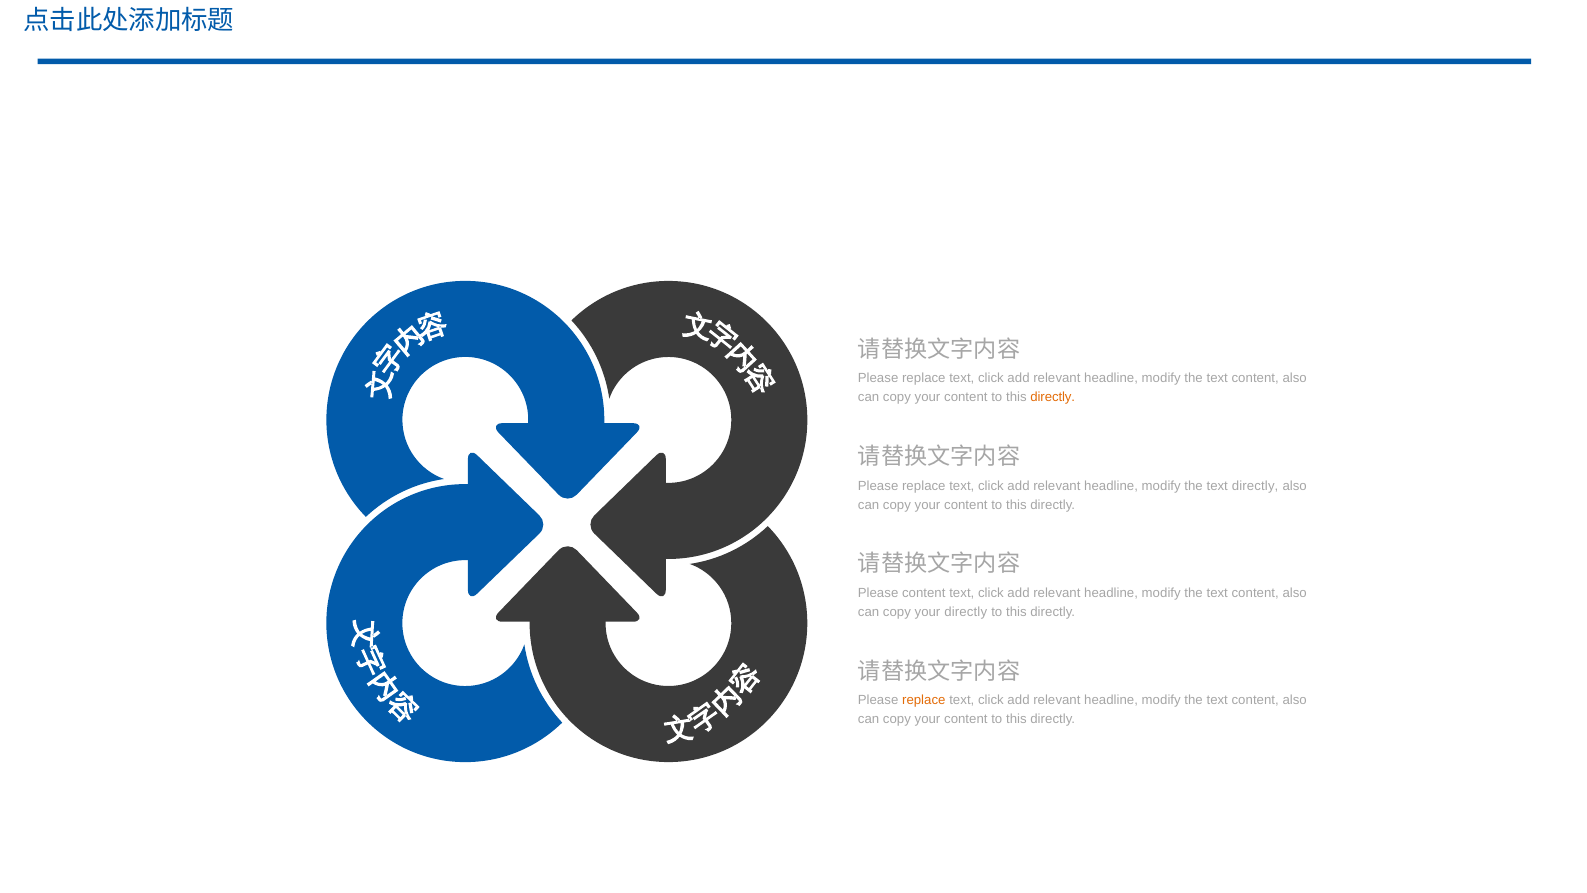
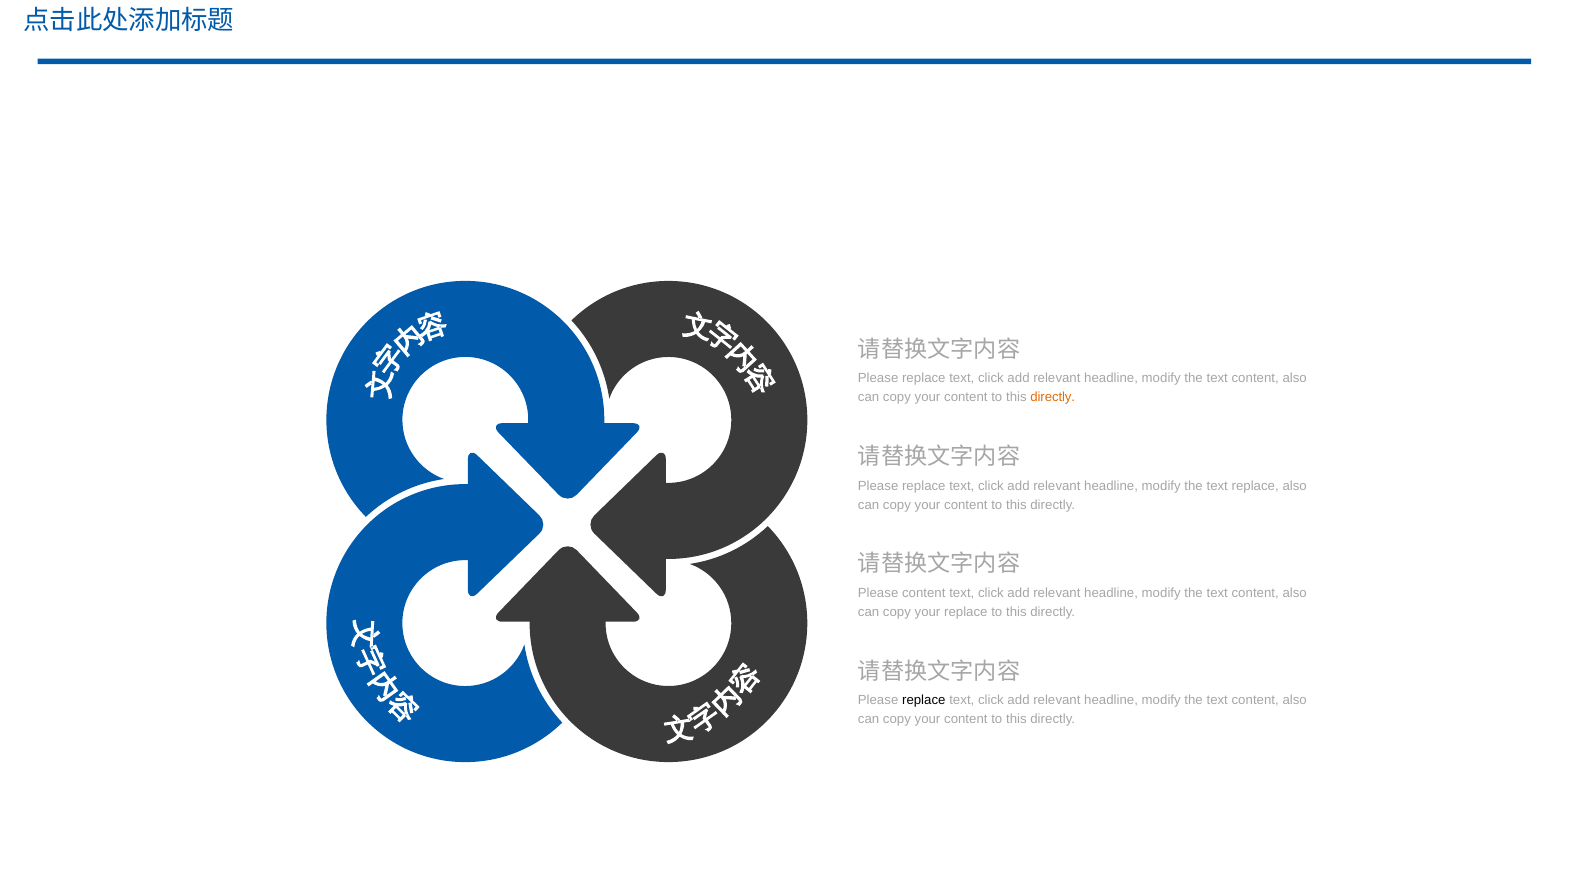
text directly: directly -> replace
your directly: directly -> replace
replace at (924, 700) colour: orange -> black
